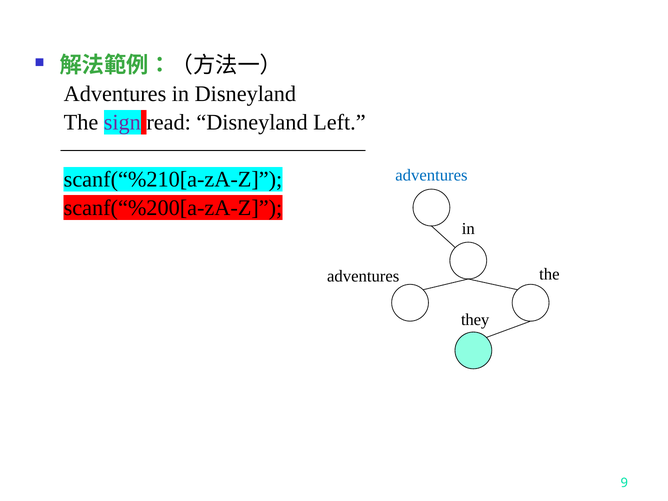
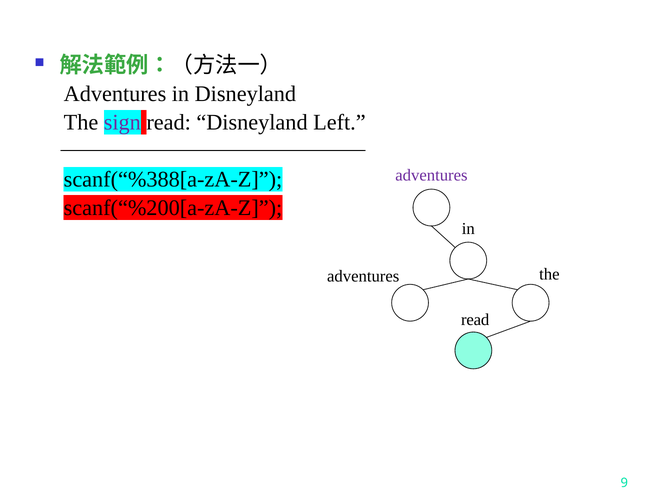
adventures at (431, 175) colour: blue -> purple
scanf(“%210[a-zA-Z: scanf(“%210[a-zA-Z -> scanf(“%388[a-zA-Z
they at (475, 319): they -> read
